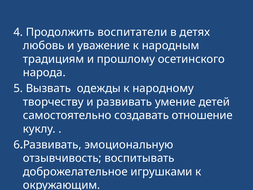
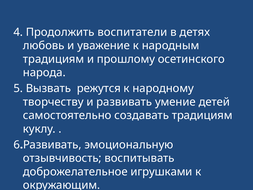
одежды: одежды -> режутся
создавать отношение: отношение -> традициям
